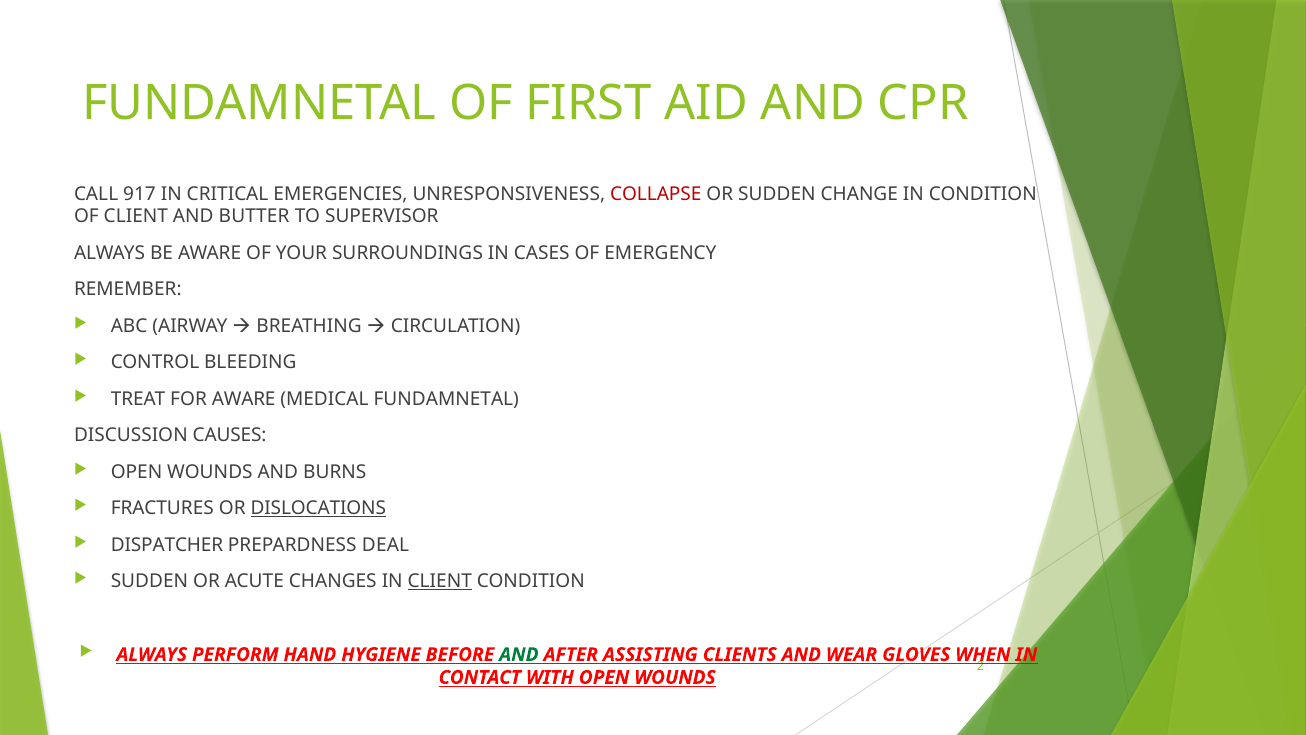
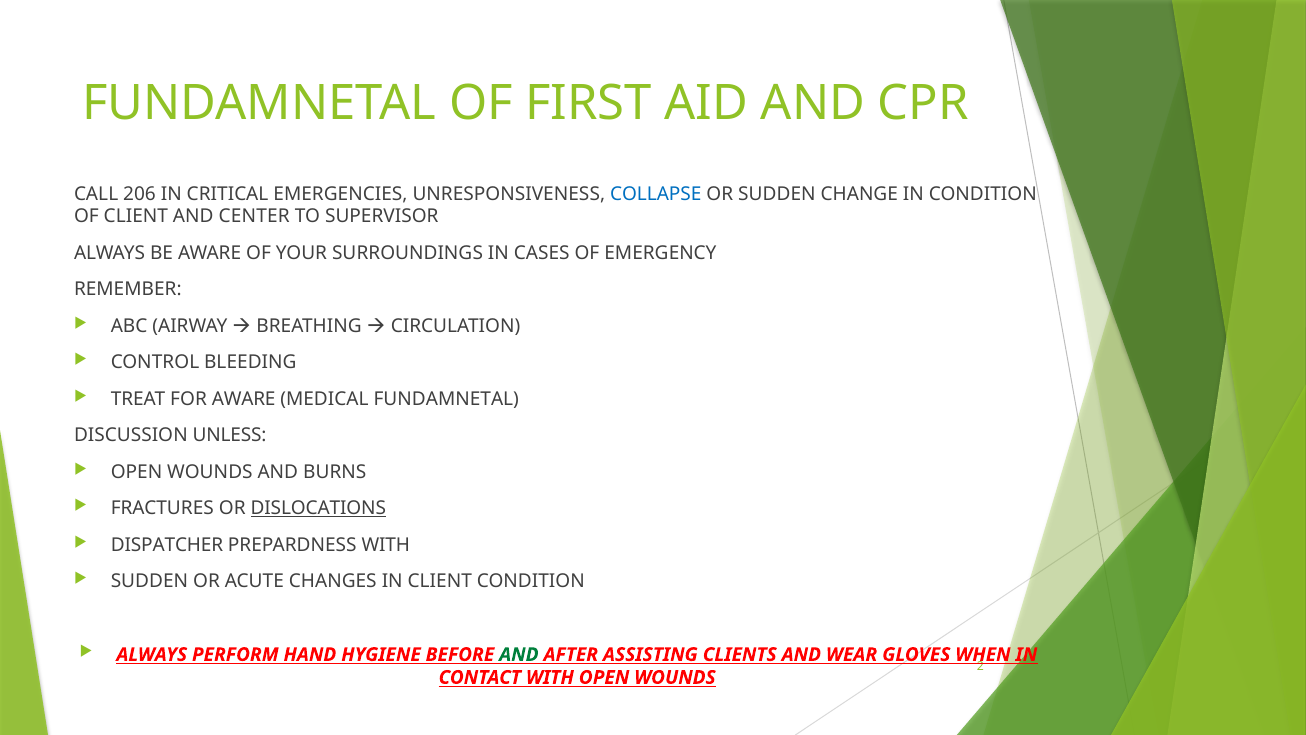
917: 917 -> 206
COLLAPSE colour: red -> blue
BUTTER: BUTTER -> CENTER
CAUSES: CAUSES -> UNLESS
PREPARDNESS DEAL: DEAL -> WITH
CLIENT at (440, 581) underline: present -> none
